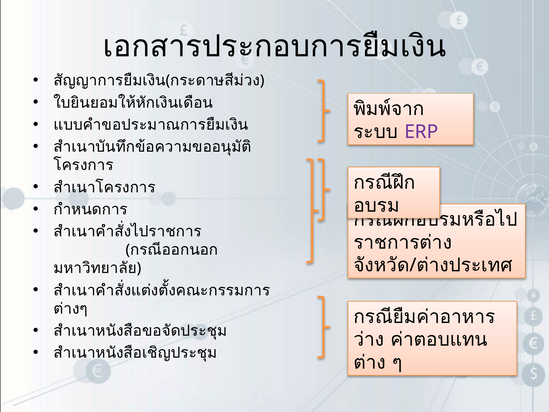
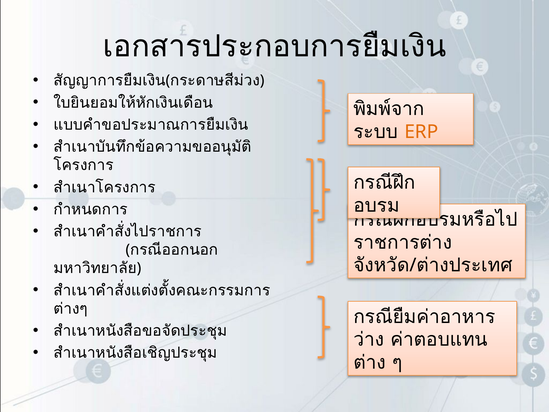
ERP colour: purple -> orange
